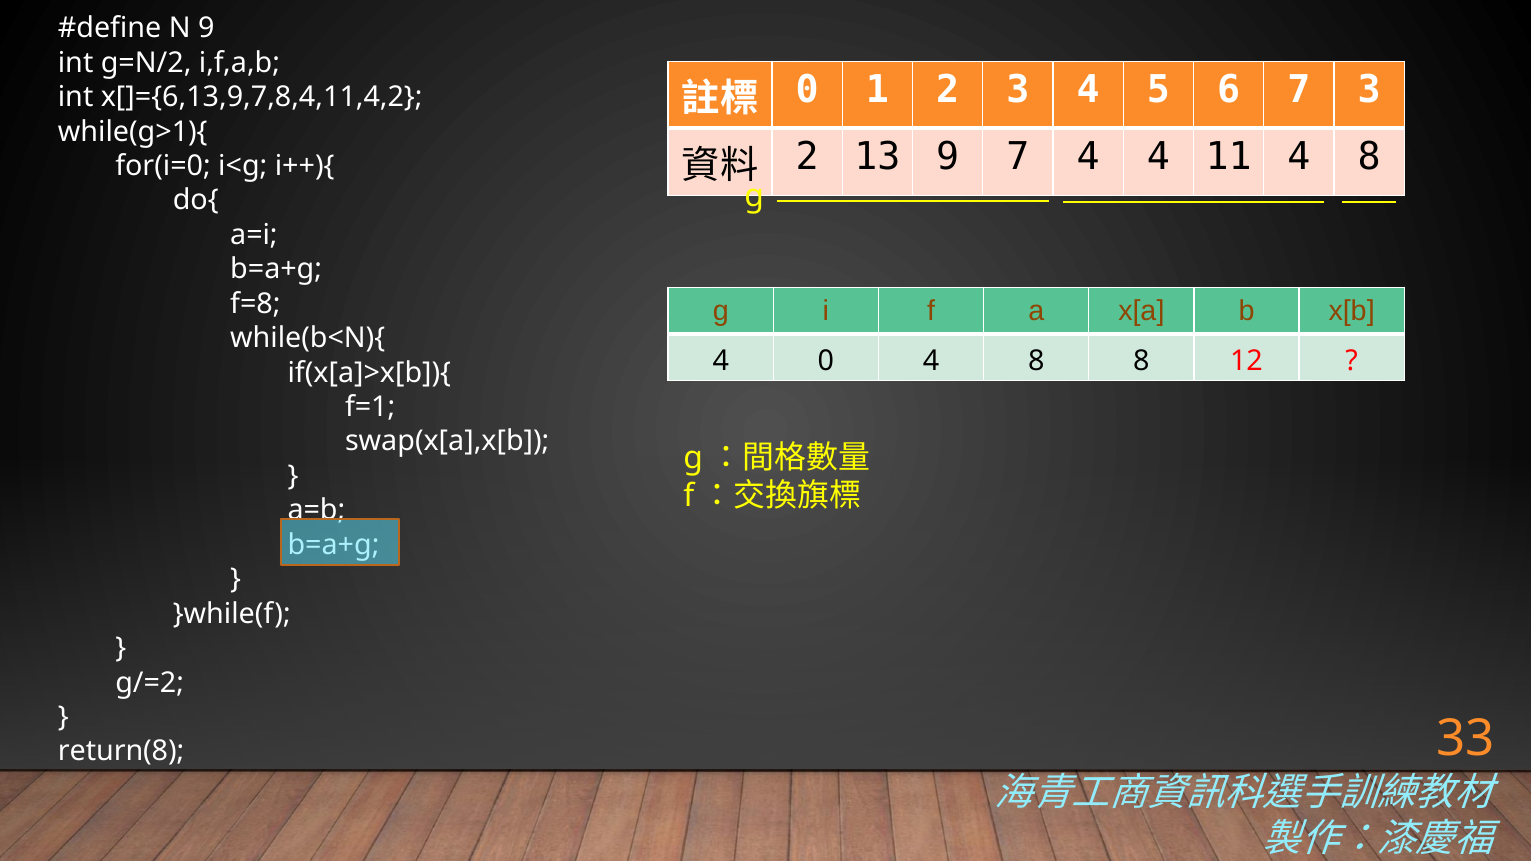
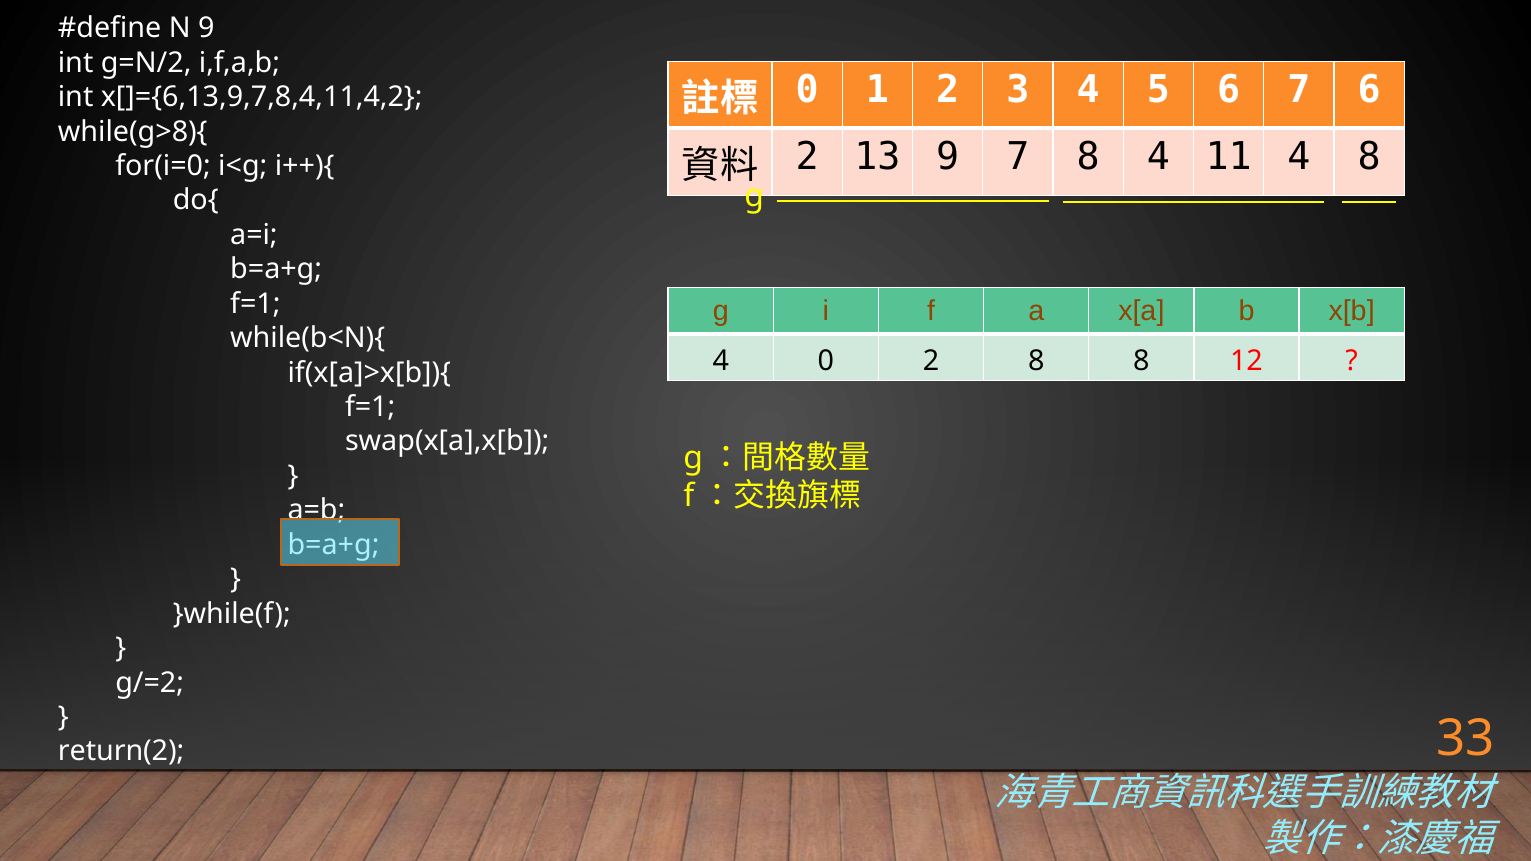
7 3: 3 -> 6
while(g>1){: while(g>1){ -> while(g>8){
7 4: 4 -> 8
f=8 at (255, 304): f=8 -> f=1
0 4: 4 -> 2
return(8: return(8 -> return(2
